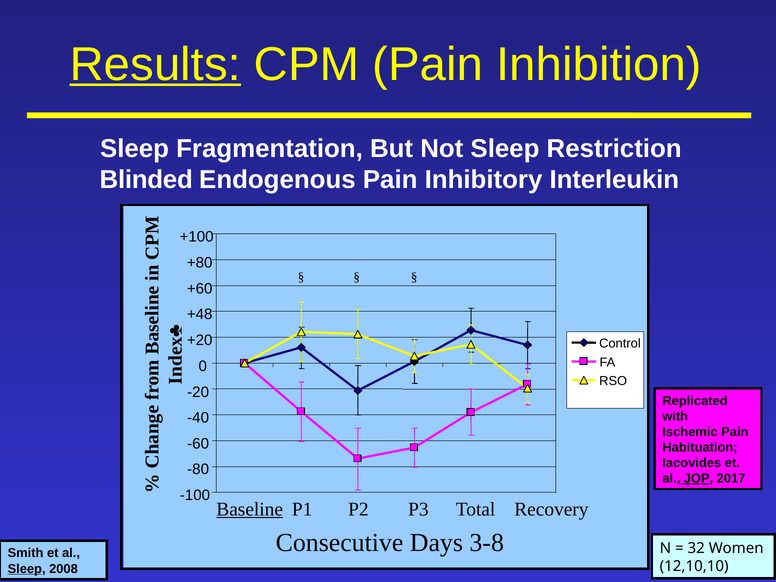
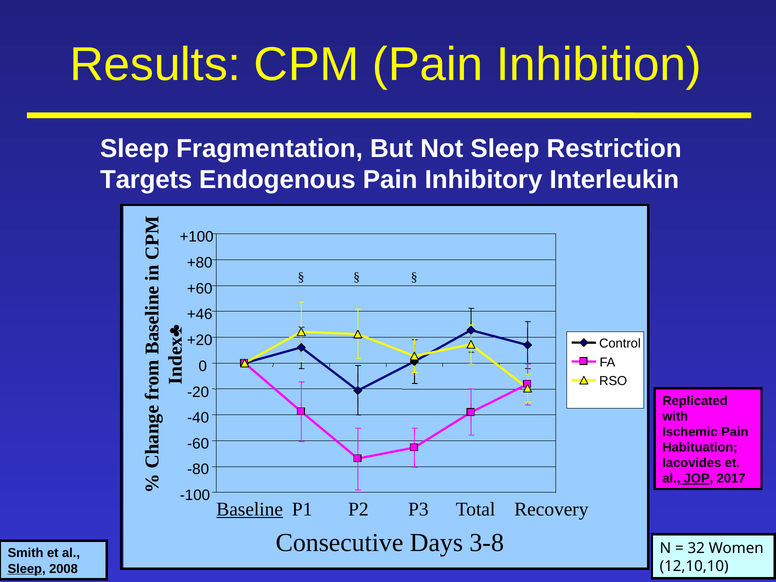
Results underline: present -> none
Blinded: Blinded -> Targets
+48: +48 -> +46
